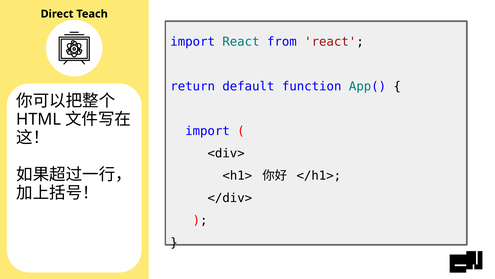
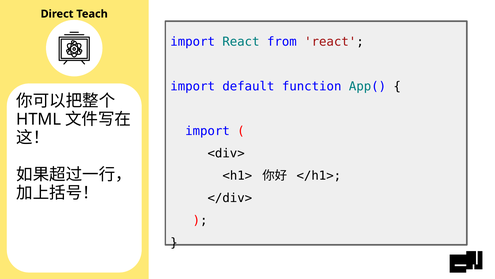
return at (193, 86): return -> import
